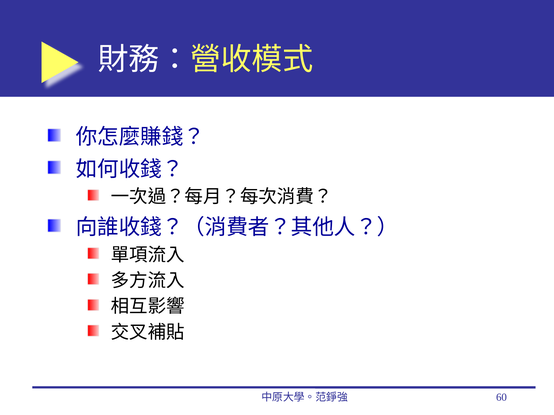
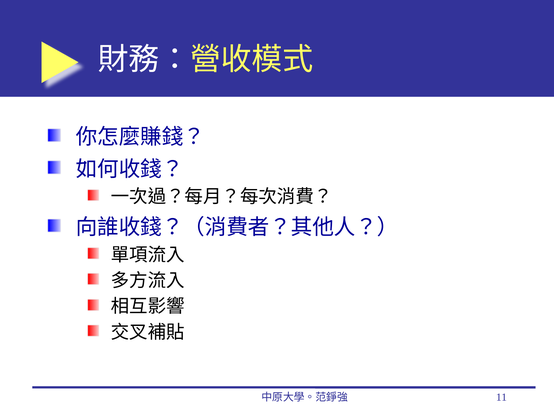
60: 60 -> 11
